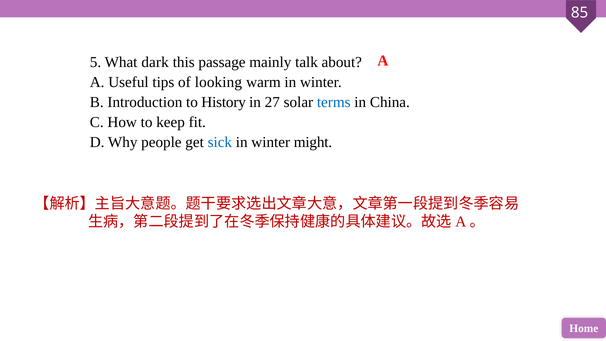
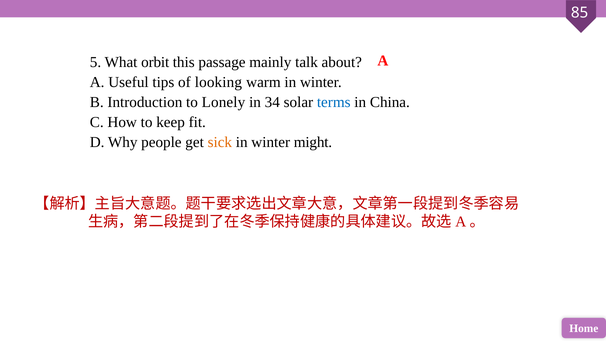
dark: dark -> orbit
History: History -> Lonely
27: 27 -> 34
sick colour: blue -> orange
